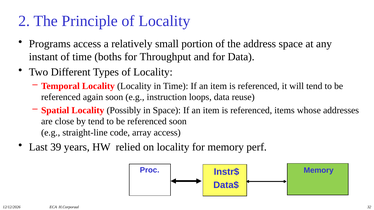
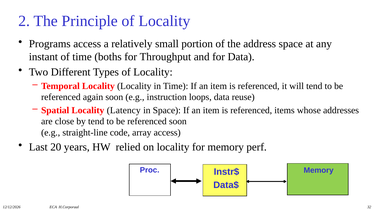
Possibly: Possibly -> Latency
39: 39 -> 20
